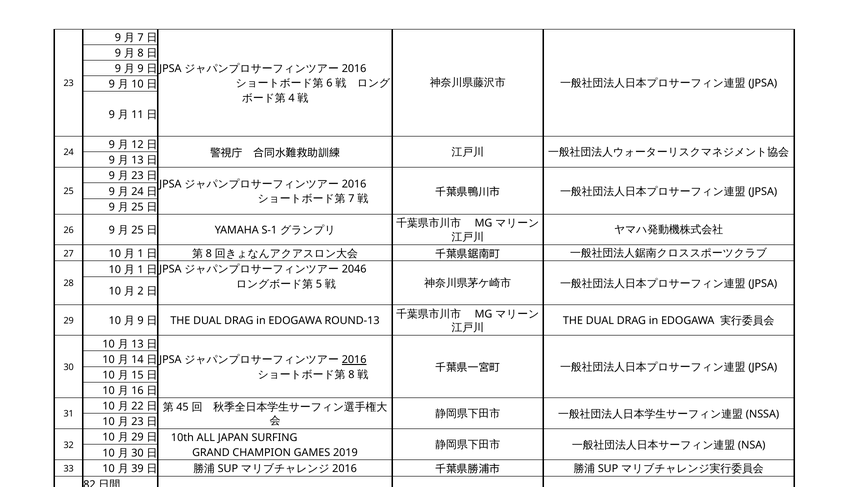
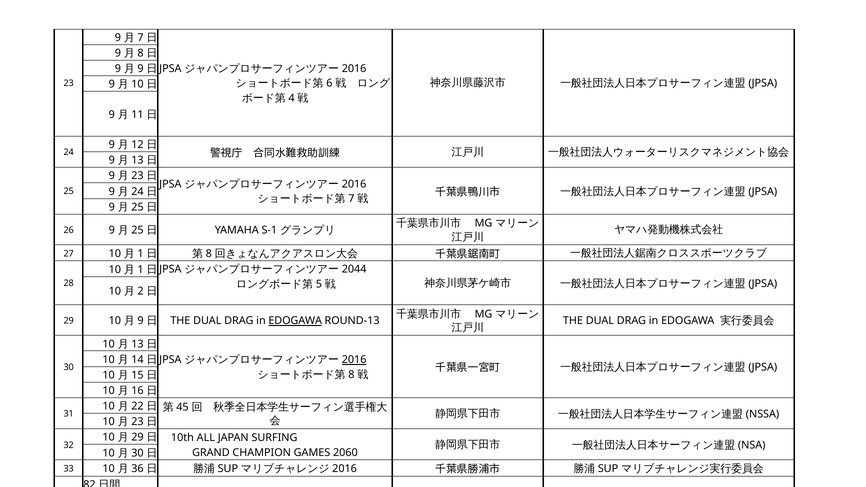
2046: 2046 -> 2044
EDOGAWA at (295, 321) underline: none -> present
2019: 2019 -> 2060
39: 39 -> 36
